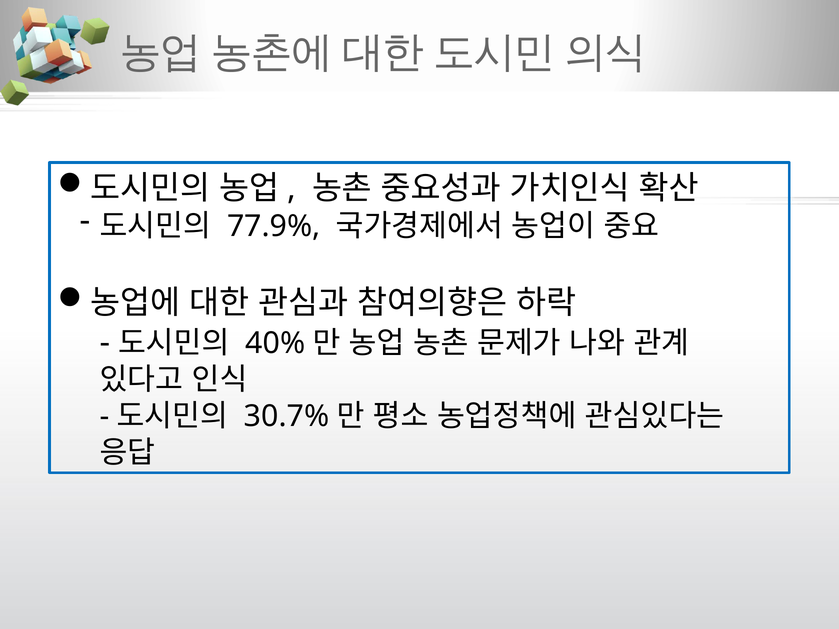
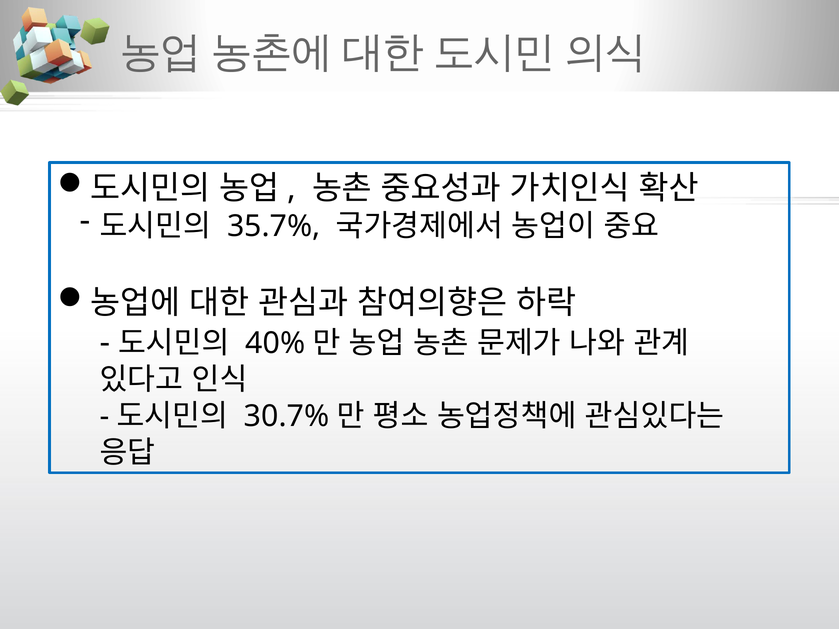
77.9%: 77.9% -> 35.7%
